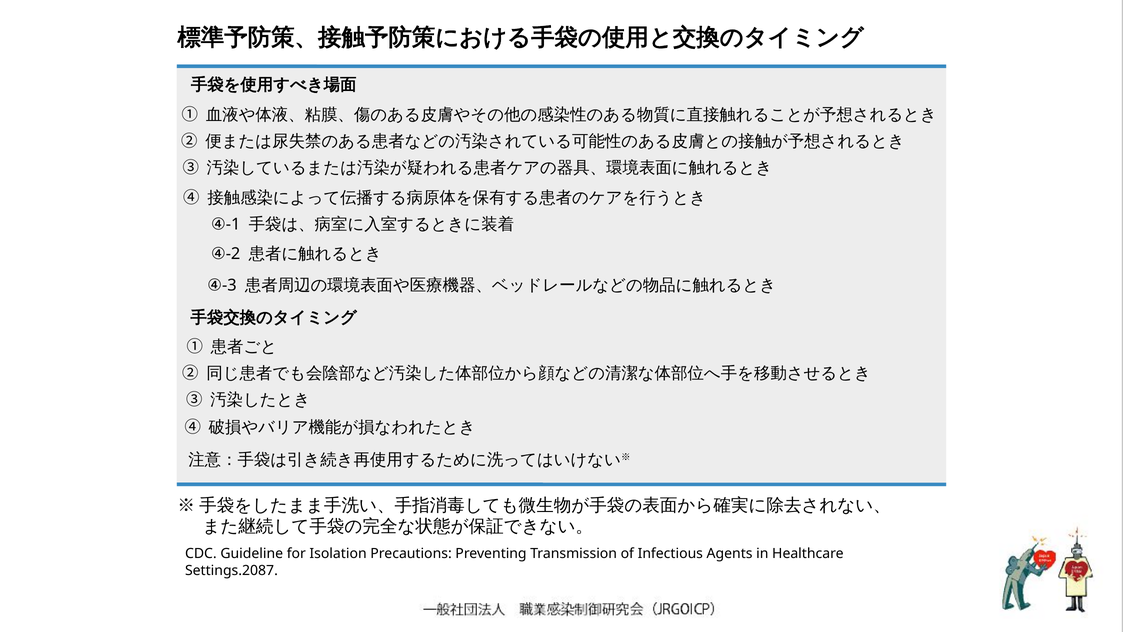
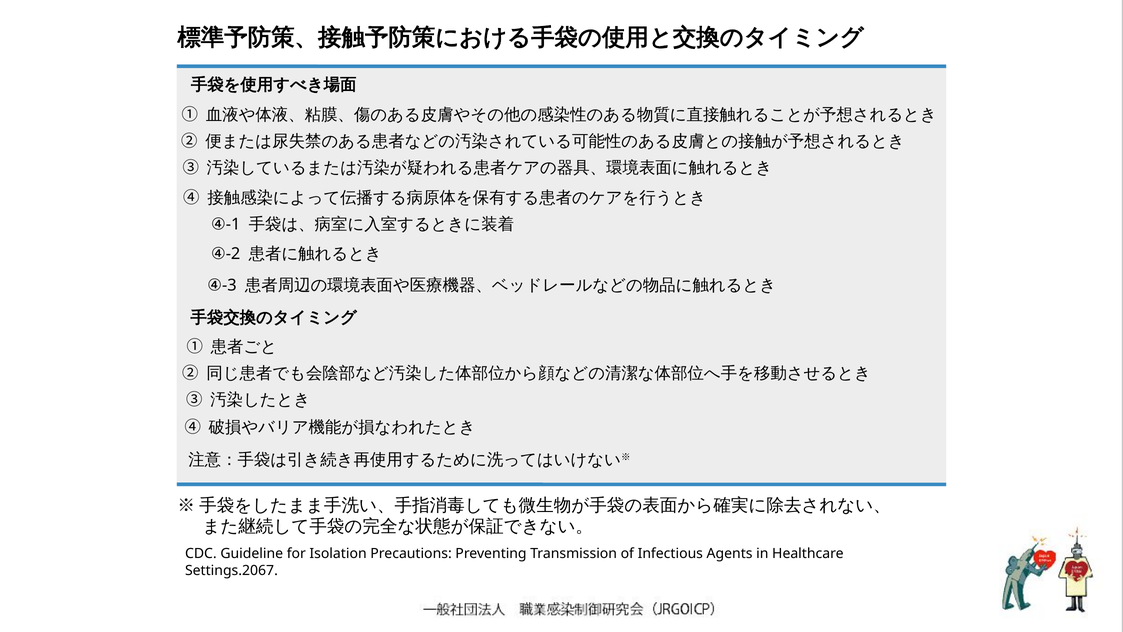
Settings.2087: Settings.2087 -> Settings.2067
